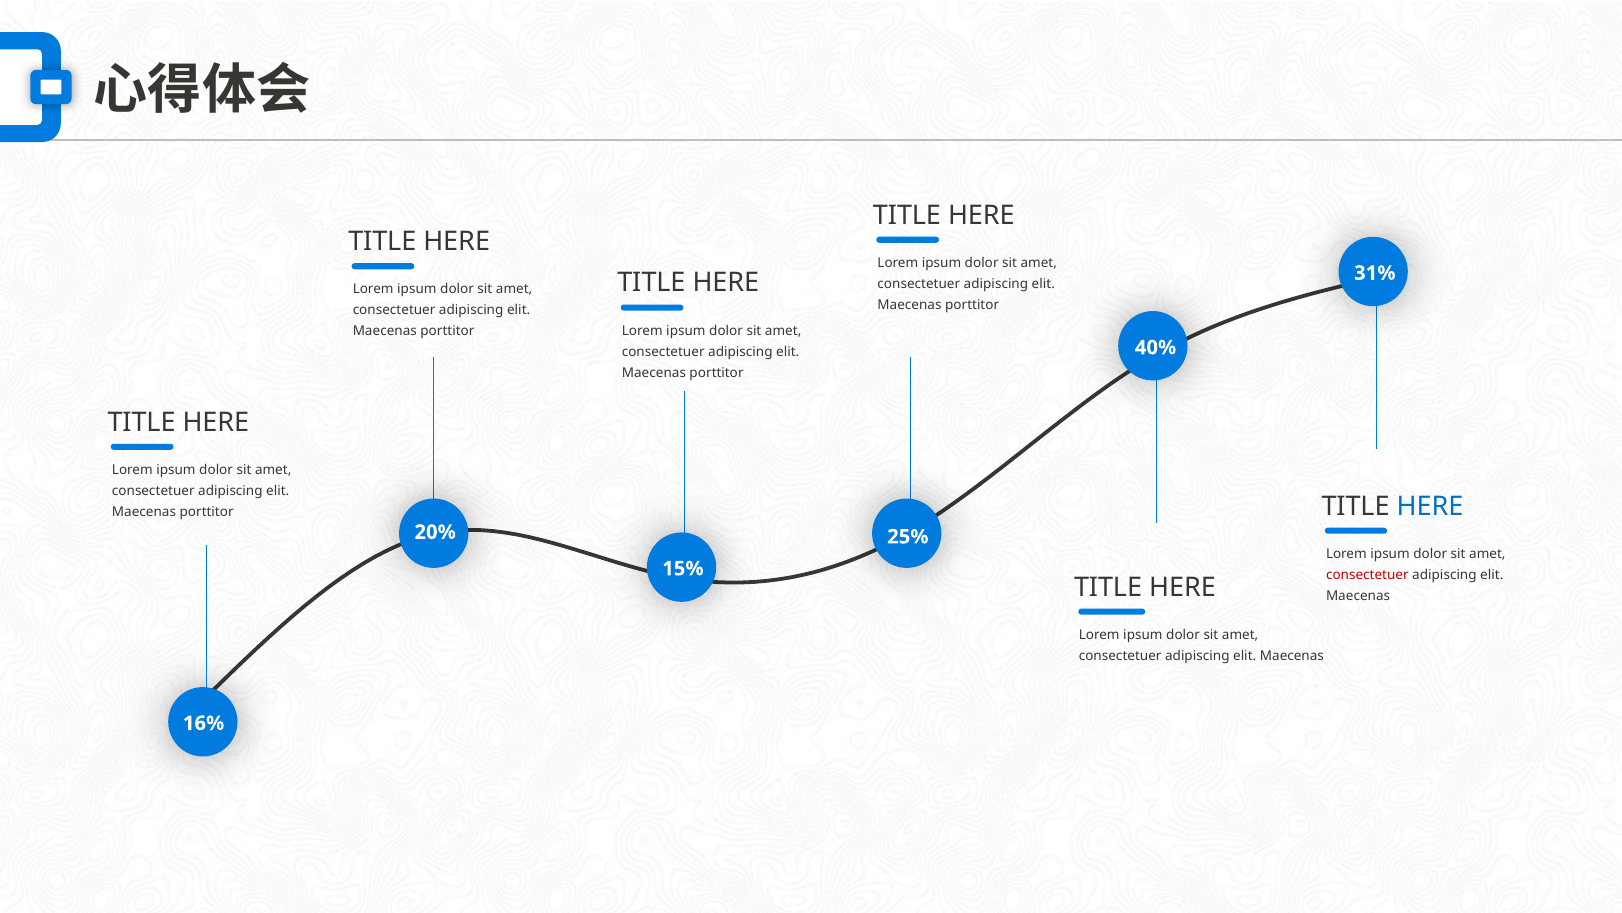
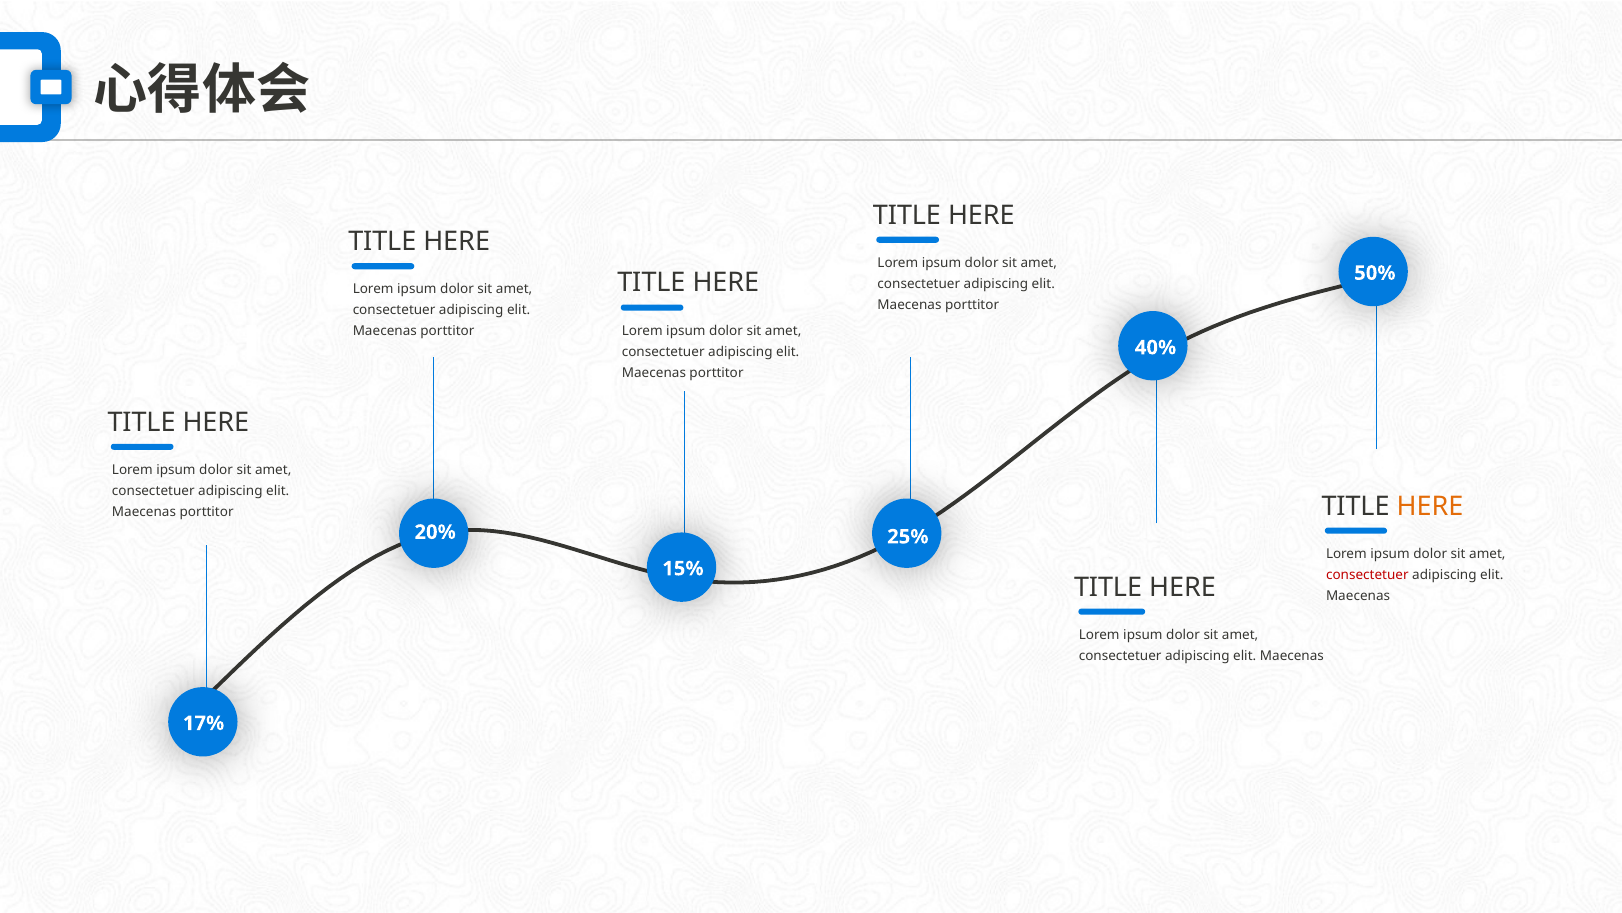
31%: 31% -> 50%
HERE at (1430, 506) colour: blue -> orange
16%: 16% -> 17%
